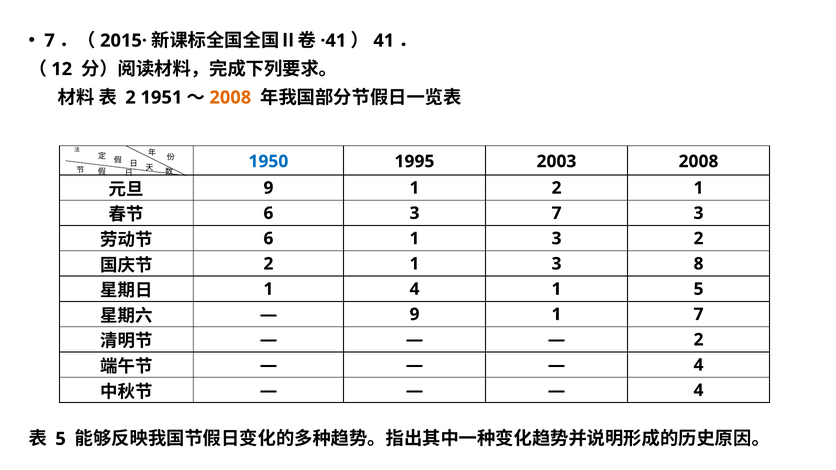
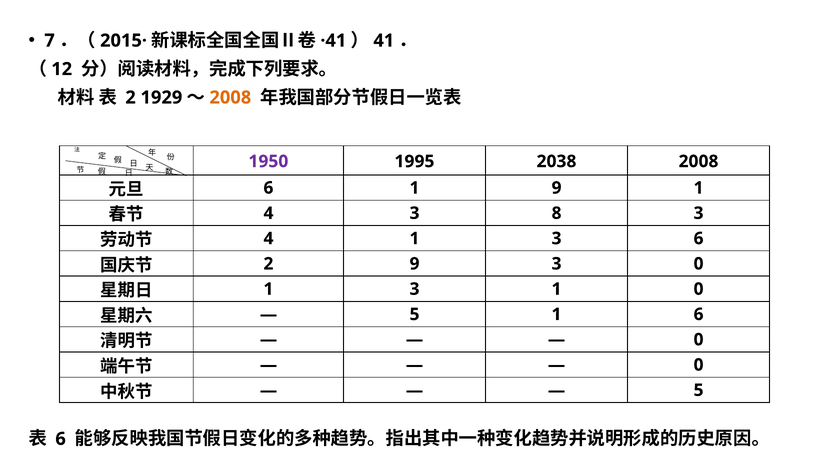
1951: 1951 -> 1929
1950 colour: blue -> purple
2003: 2003 -> 2038
9 at (268, 188): 9 -> 6
1 2: 2 -> 9
6 at (268, 213): 6 -> 4
3 7: 7 -> 8
6 at (268, 239): 6 -> 4
3 2: 2 -> 6
1 at (415, 264): 1 -> 9
3 8: 8 -> 0
4 at (415, 289): 4 -> 3
1 5: 5 -> 0
9 at (415, 315): 9 -> 5
1 7: 7 -> 6
2 at (699, 340): 2 -> 0
4 at (699, 365): 4 -> 0
4 at (699, 390): 4 -> 5
5 at (61, 439): 5 -> 6
